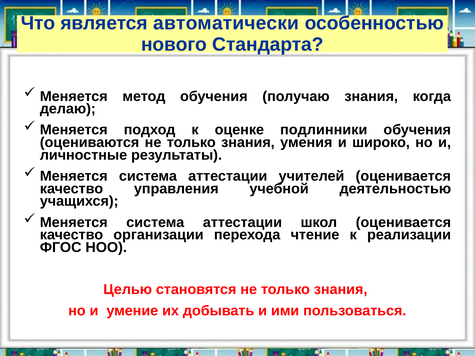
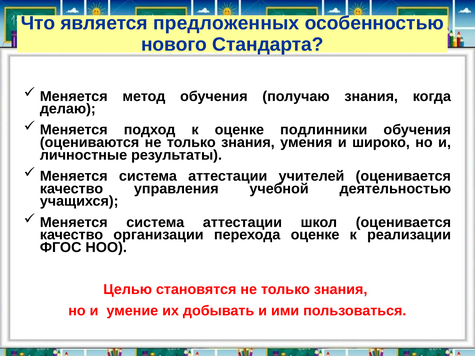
автоматически: автоматически -> предложенных
перехода чтение: чтение -> оценке
